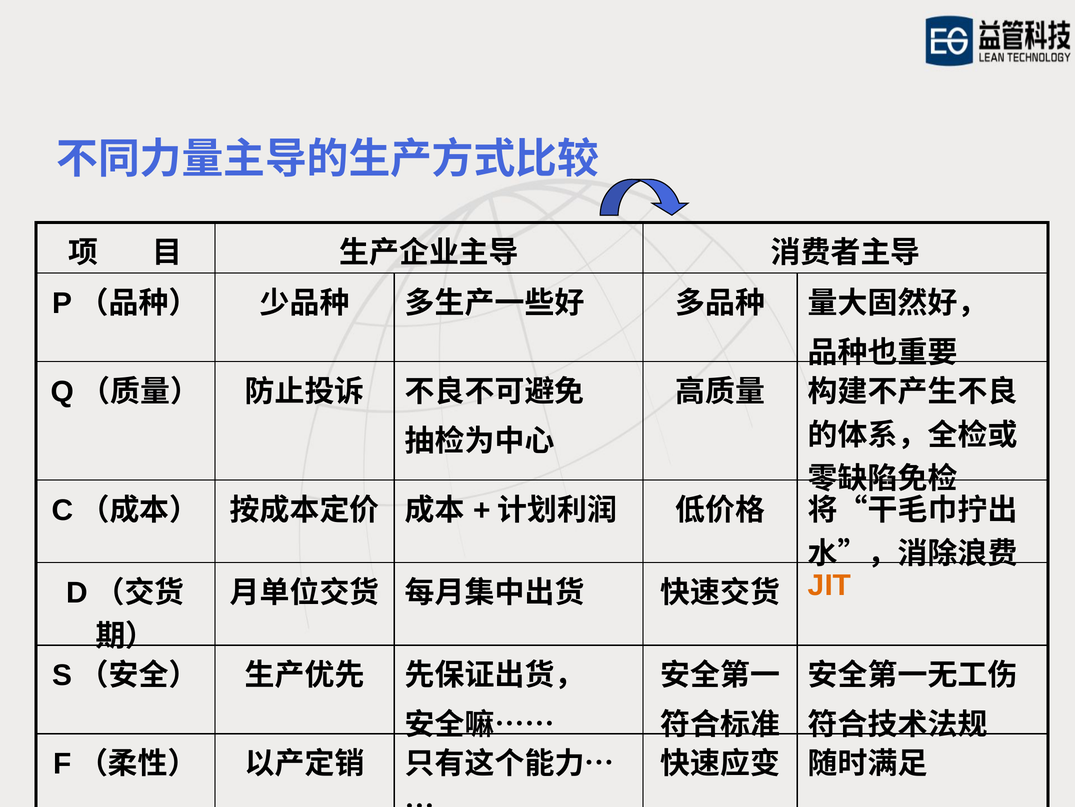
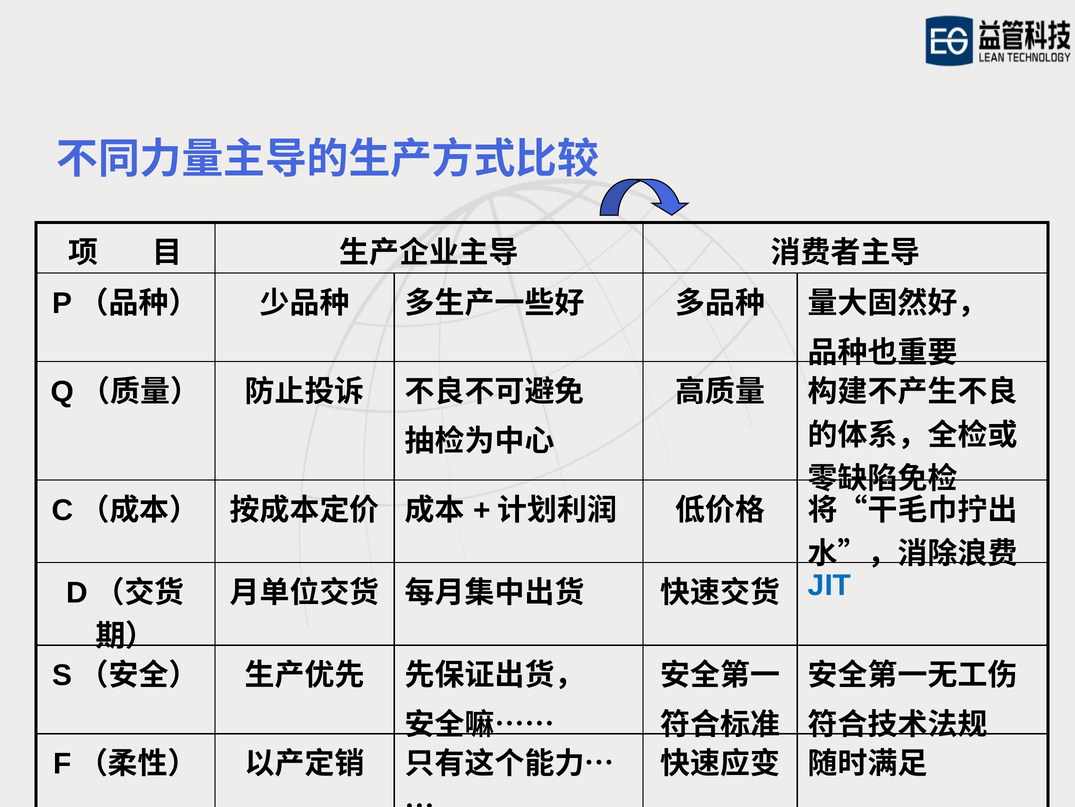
JIT colour: orange -> blue
